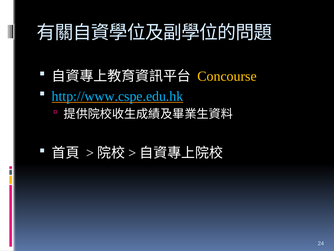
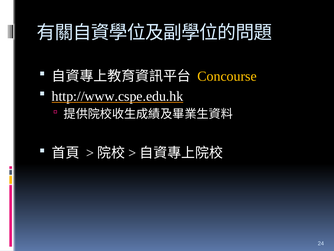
http://www.cspe.edu.hk colour: light blue -> white
